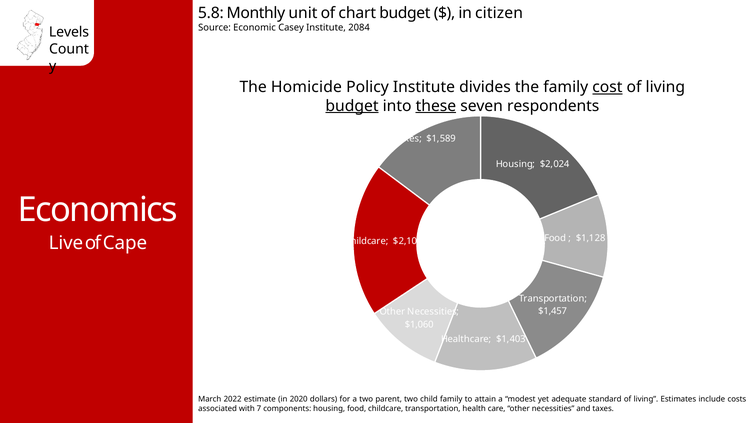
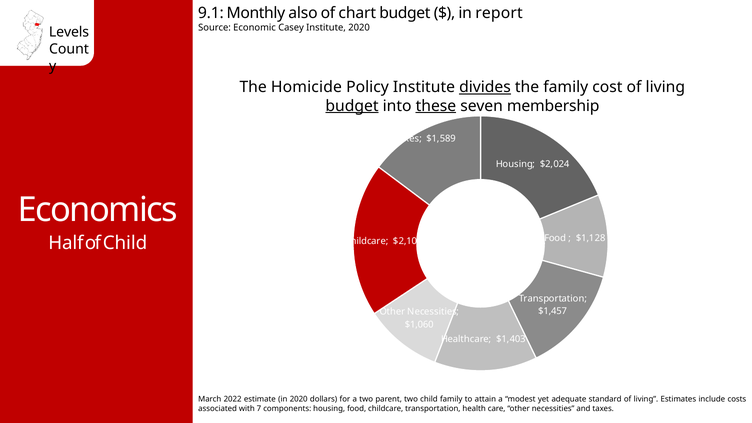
5.8: 5.8 -> 9.1
unit: unit -> also
citizen: citizen -> report
Institute 2084: 2084 -> 2020
divides underline: none -> present
cost underline: present -> none
respondents: respondents -> membership
Live: Live -> Half
of Cape: Cape -> Child
